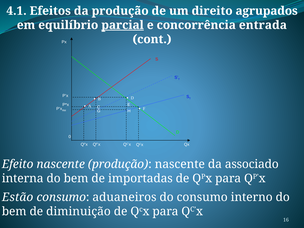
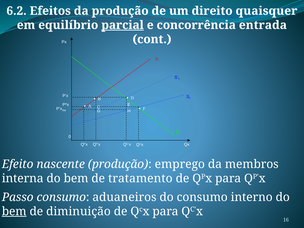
4.1: 4.1 -> 6.2
agrupados: agrupados -> quaisquer
produção nascente: nascente -> emprego
associado: associado -> membros
importadas: importadas -> tratamento
Estão: Estão -> Passo
bem at (14, 211) underline: none -> present
